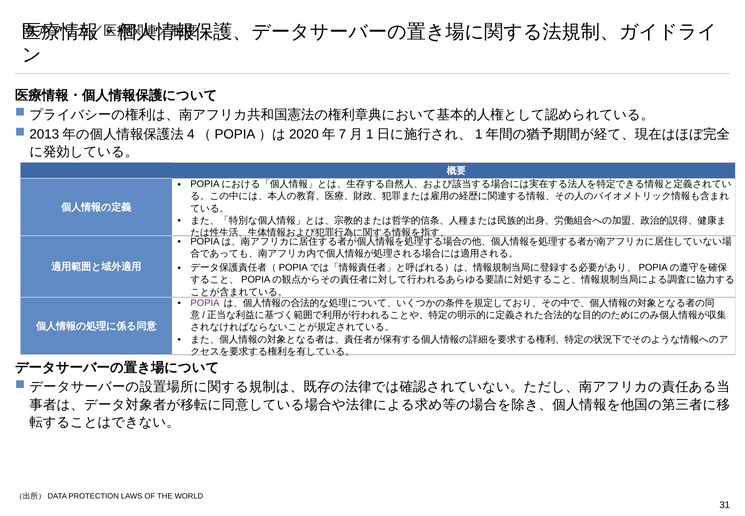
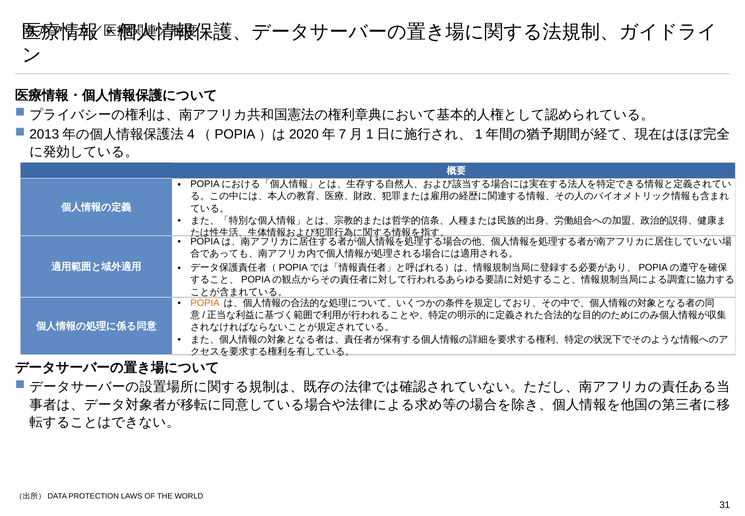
POPIA colour: purple -> orange
